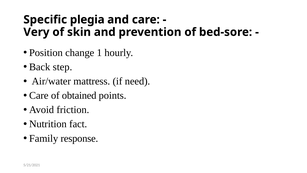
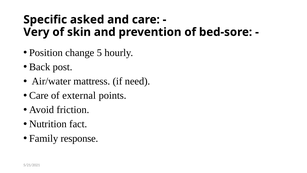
plegia: plegia -> asked
1: 1 -> 5
step: step -> post
obtained: obtained -> external
